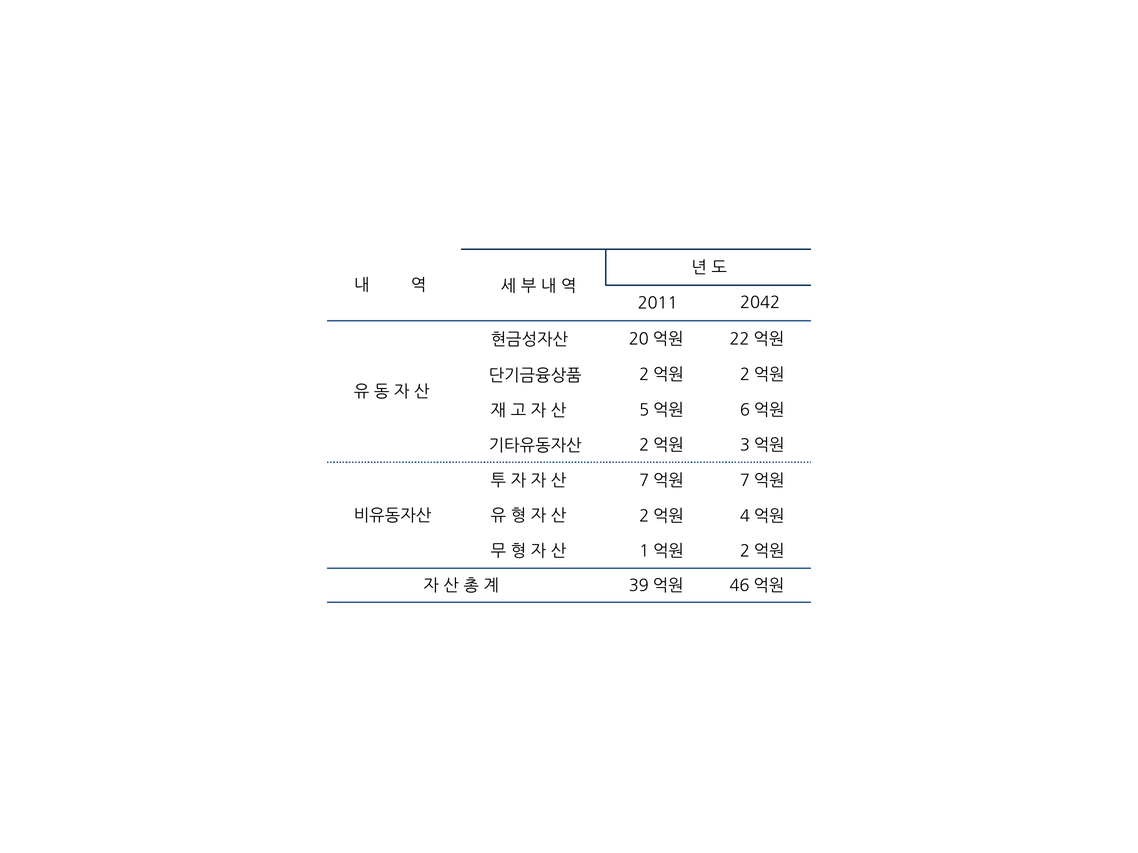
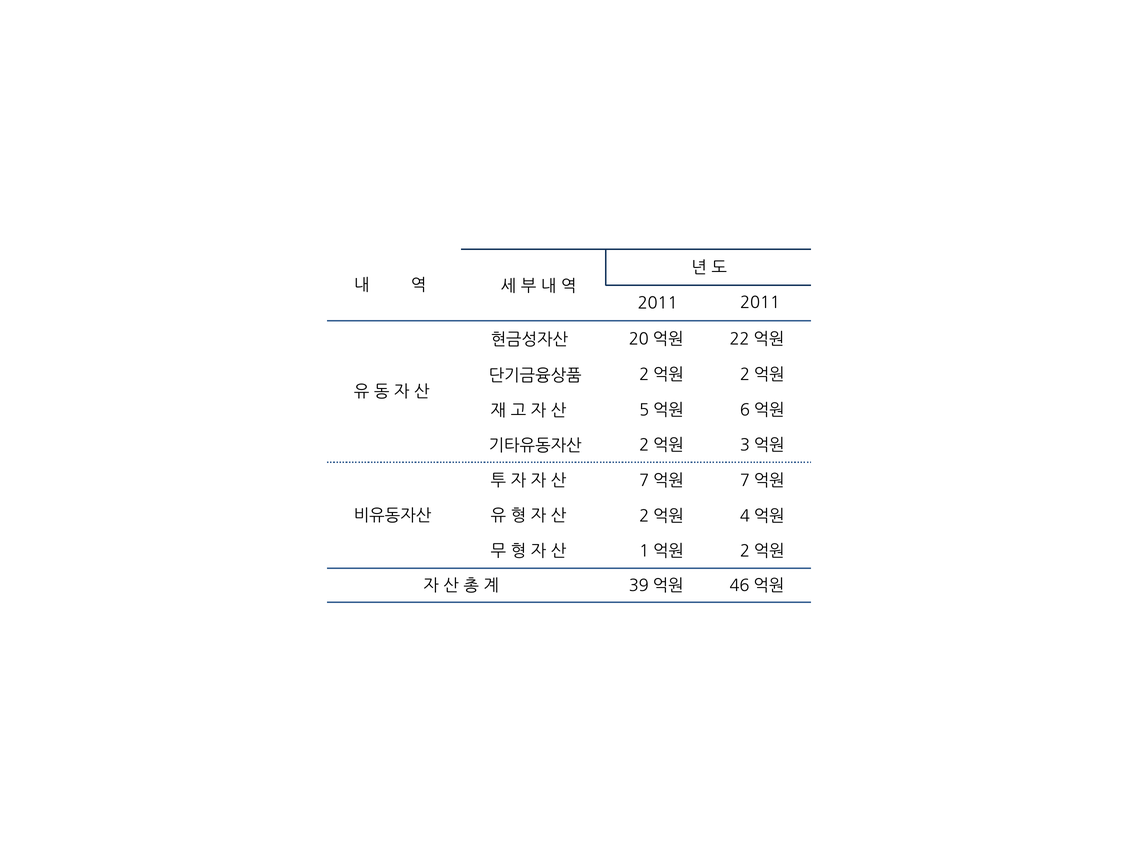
2011 2042: 2042 -> 2011
